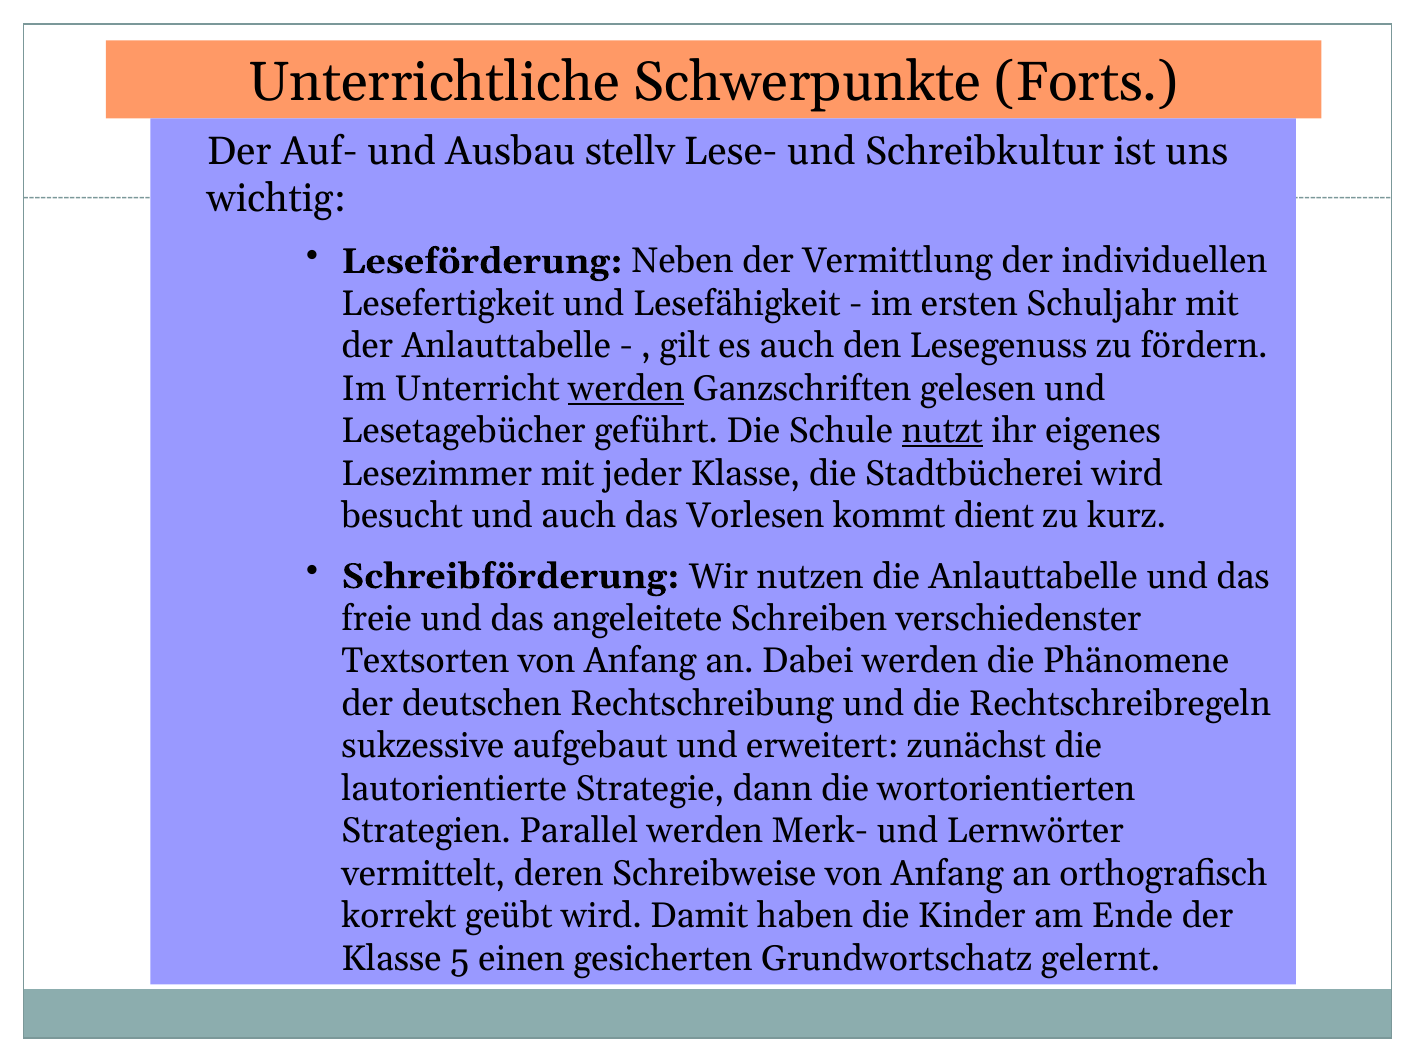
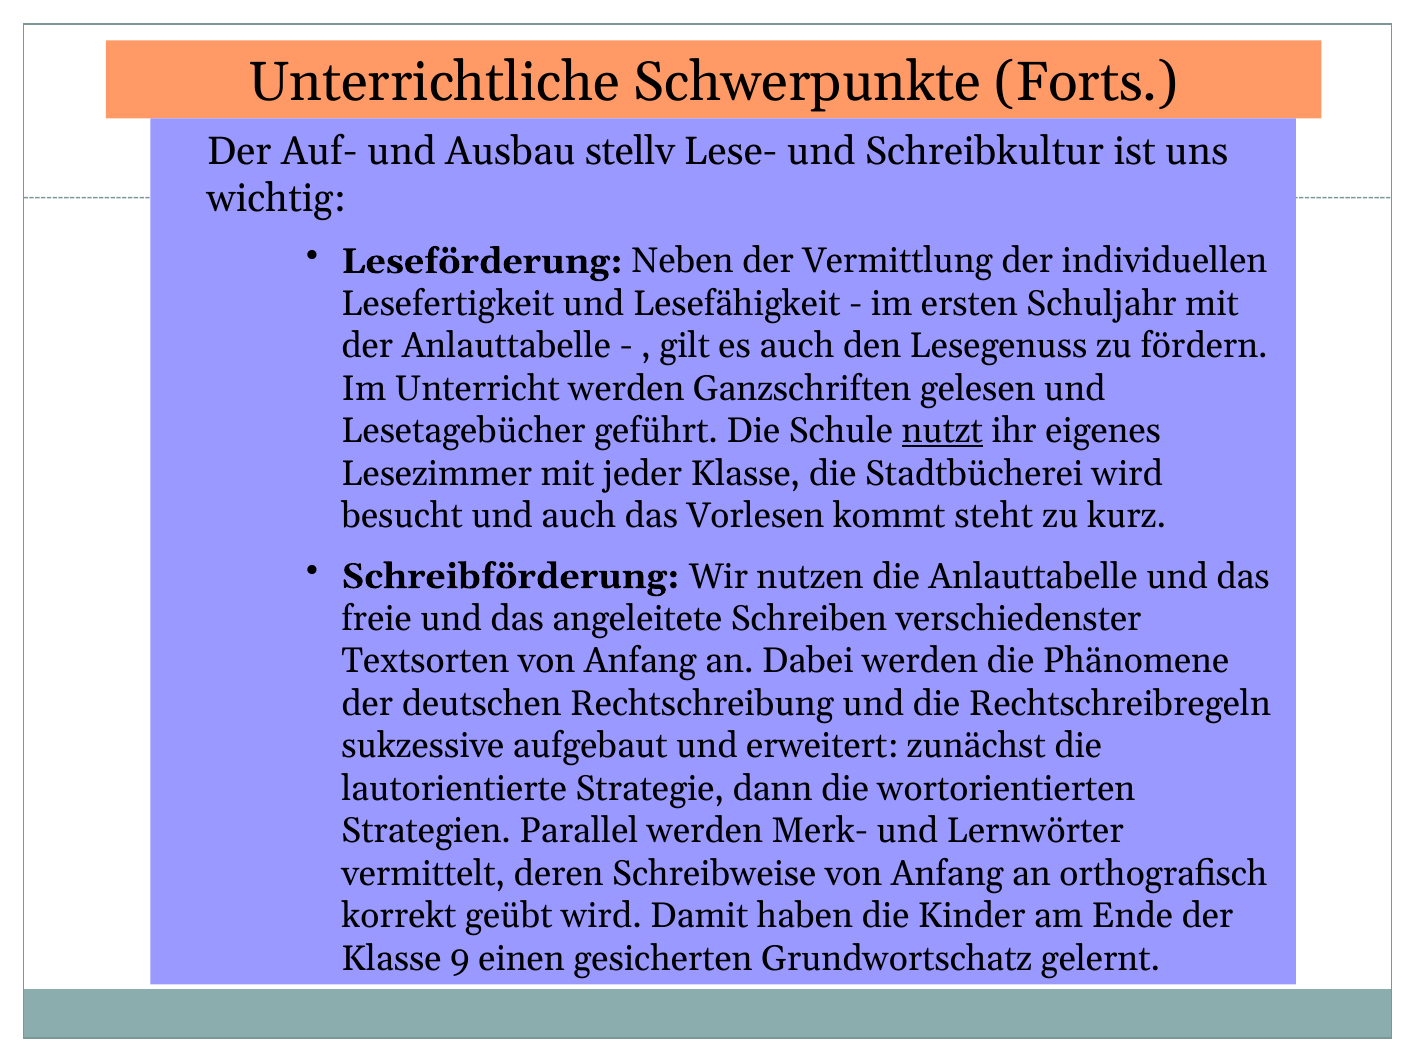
werden at (626, 389) underline: present -> none
dient: dient -> steht
5: 5 -> 9
